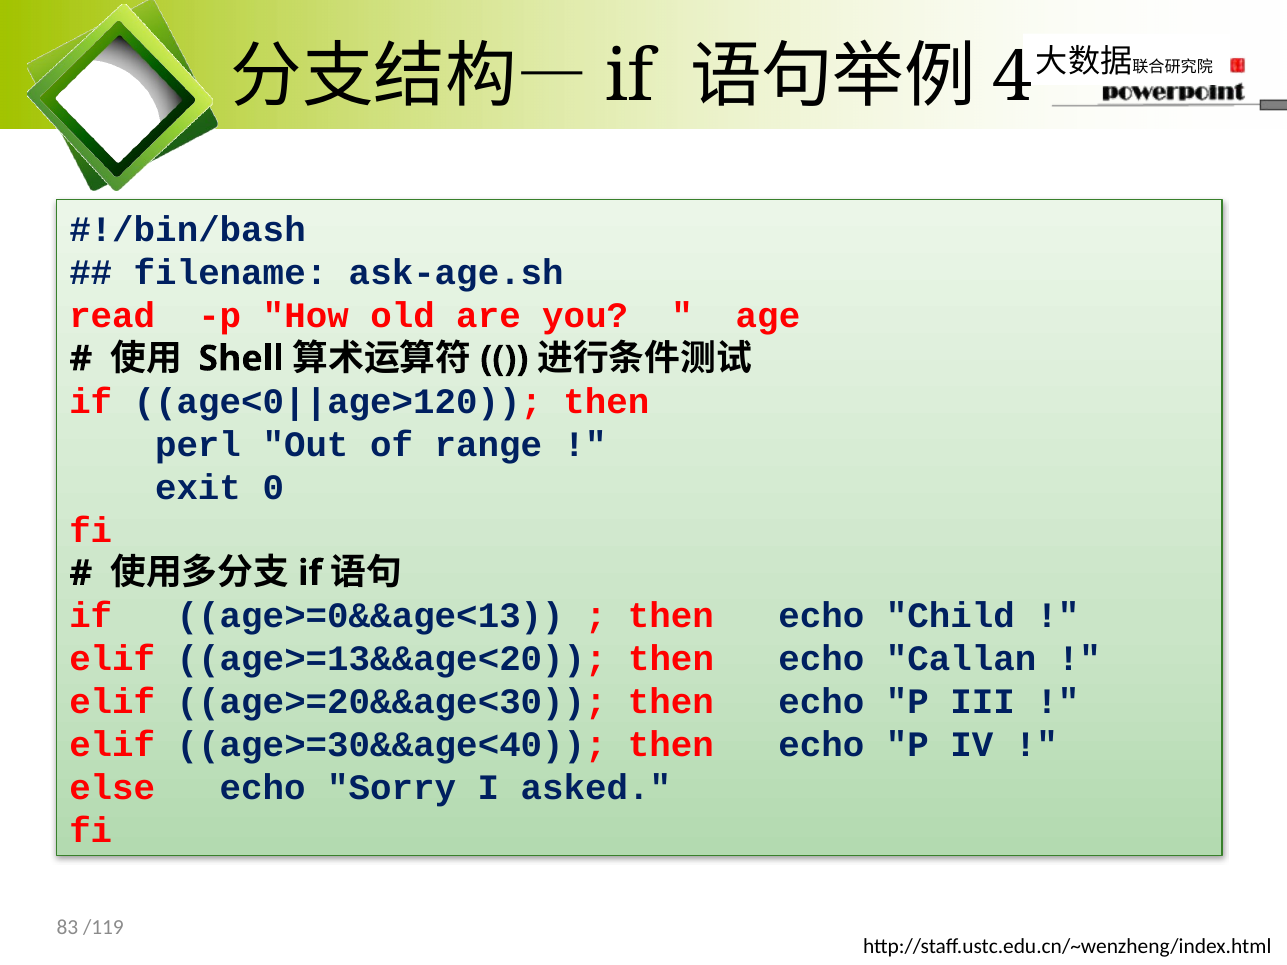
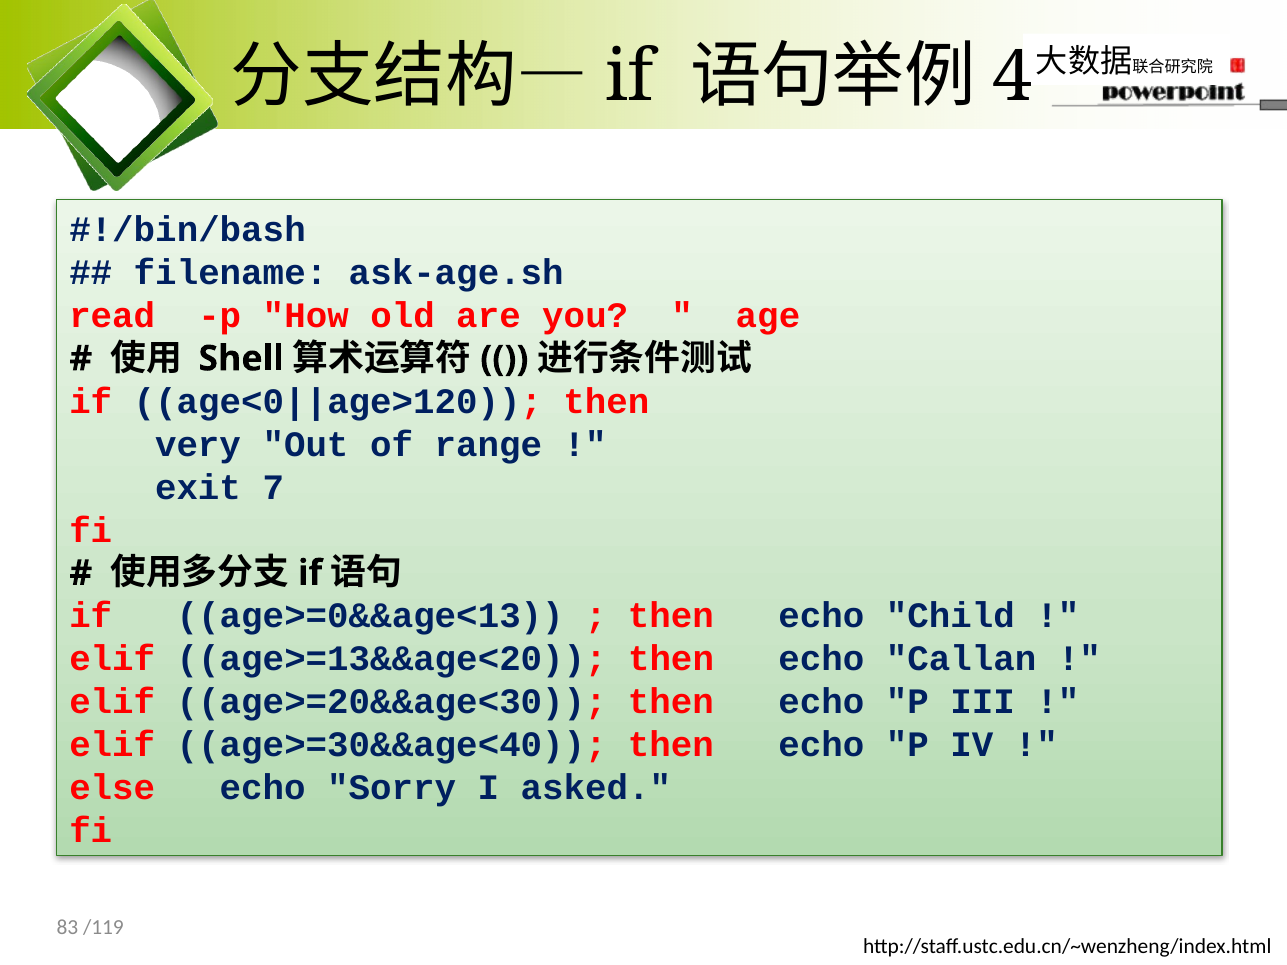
perl: perl -> very
0: 0 -> 7
